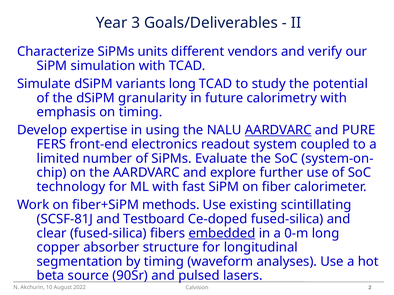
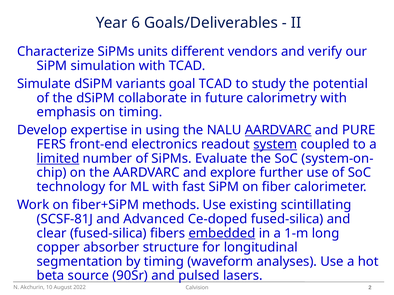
3: 3 -> 6
variants long: long -> goal
granularity: granularity -> collaborate
system underline: none -> present
limited underline: none -> present
Testboard: Testboard -> Advanced
0-m: 0-m -> 1-m
